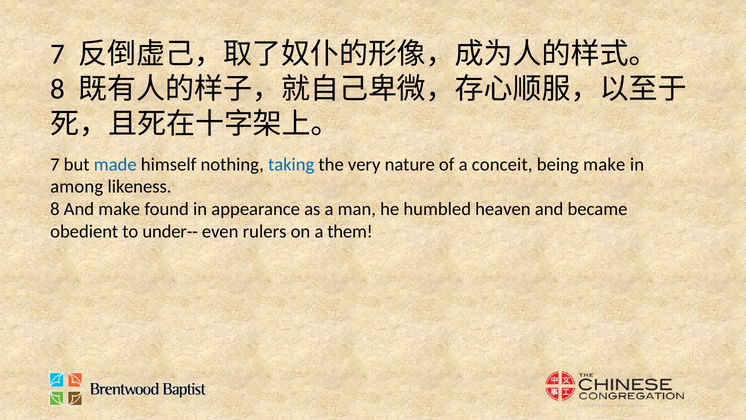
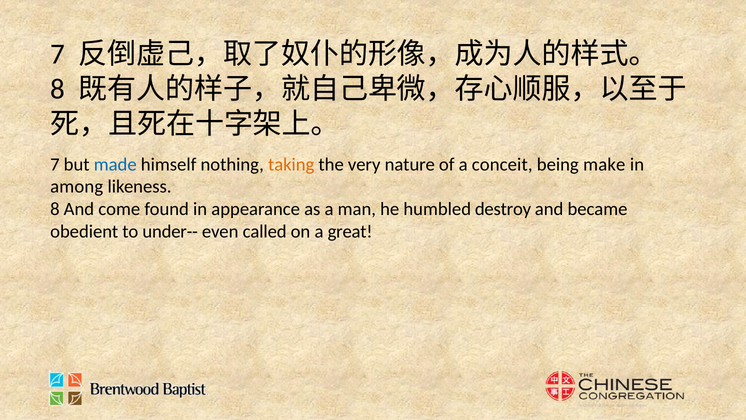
taking colour: blue -> orange
And make: make -> come
heaven: heaven -> destroy
rulers: rulers -> called
them: them -> great
